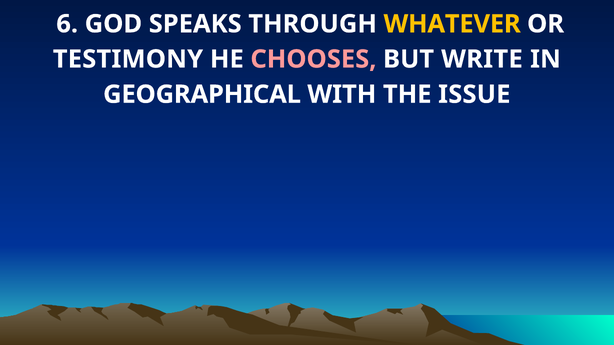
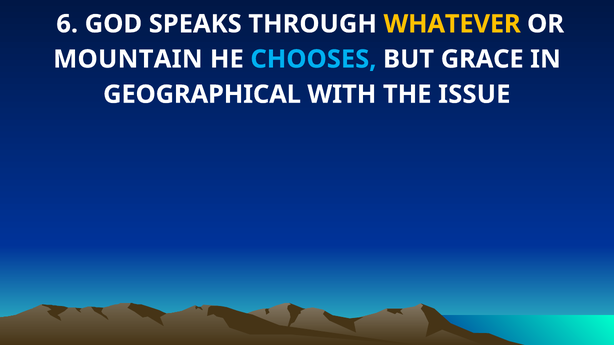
TESTIMONY: TESTIMONY -> MOUNTAIN
CHOOSES colour: pink -> light blue
WRITE: WRITE -> GRACE
